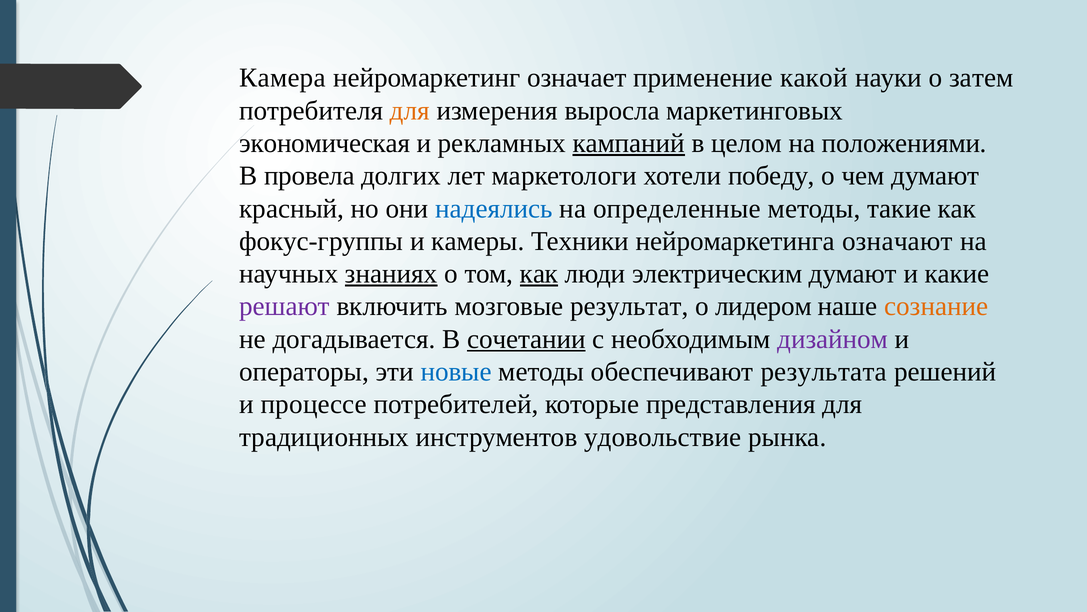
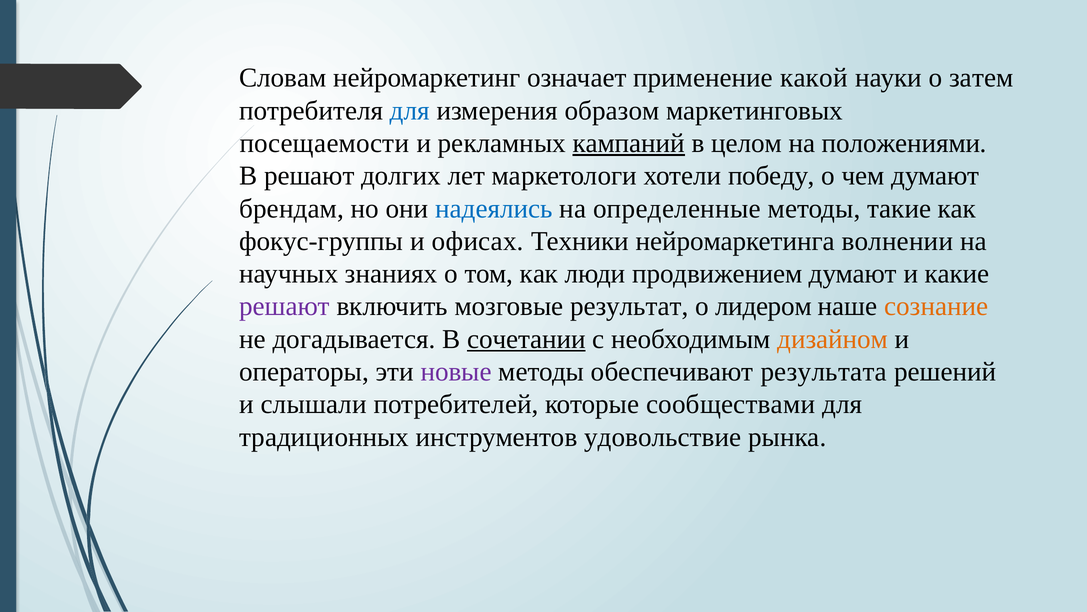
Камера: Камера -> Словам
для at (410, 111) colour: orange -> blue
выросла: выросла -> образом
экономическая: экономическая -> посещаемости
В провела: провела -> решают
красный: красный -> брендам
камеры: камеры -> офисах
означают: означают -> волнении
знаниях underline: present -> none
как at (539, 274) underline: present -> none
электрическим: электрическим -> продвижением
дизайном colour: purple -> orange
новые colour: blue -> purple
процессе: процессе -> слышали
представления: представления -> сообществами
